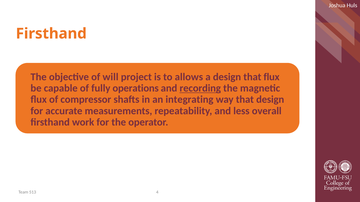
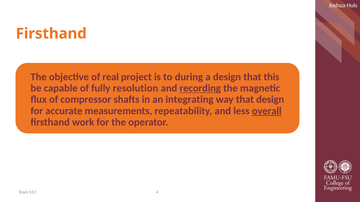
will: will -> real
allows: allows -> during
that flux: flux -> this
operations: operations -> resolution
overall underline: none -> present
